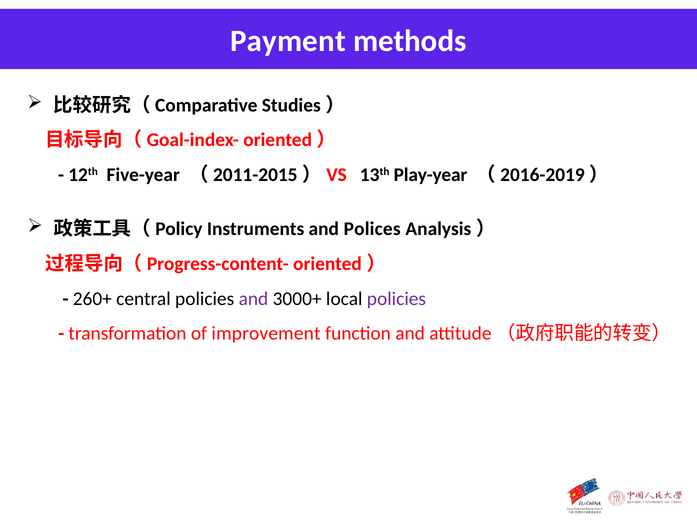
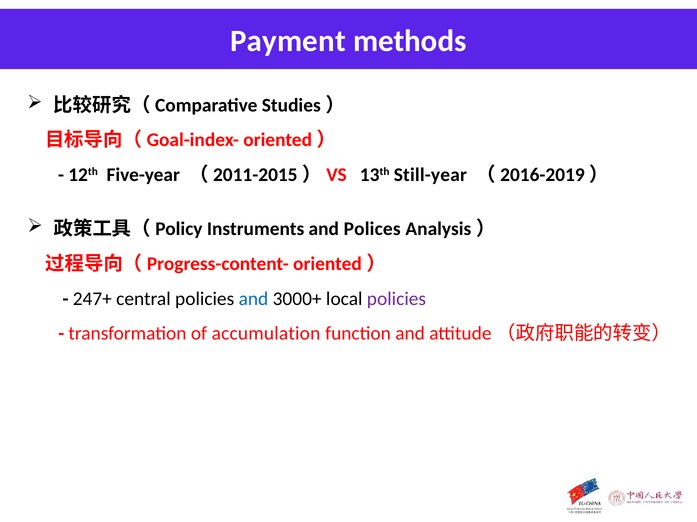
Play-year: Play-year -> Still-year
260+: 260+ -> 247+
and at (253, 299) colour: purple -> blue
improvement: improvement -> accumulation
